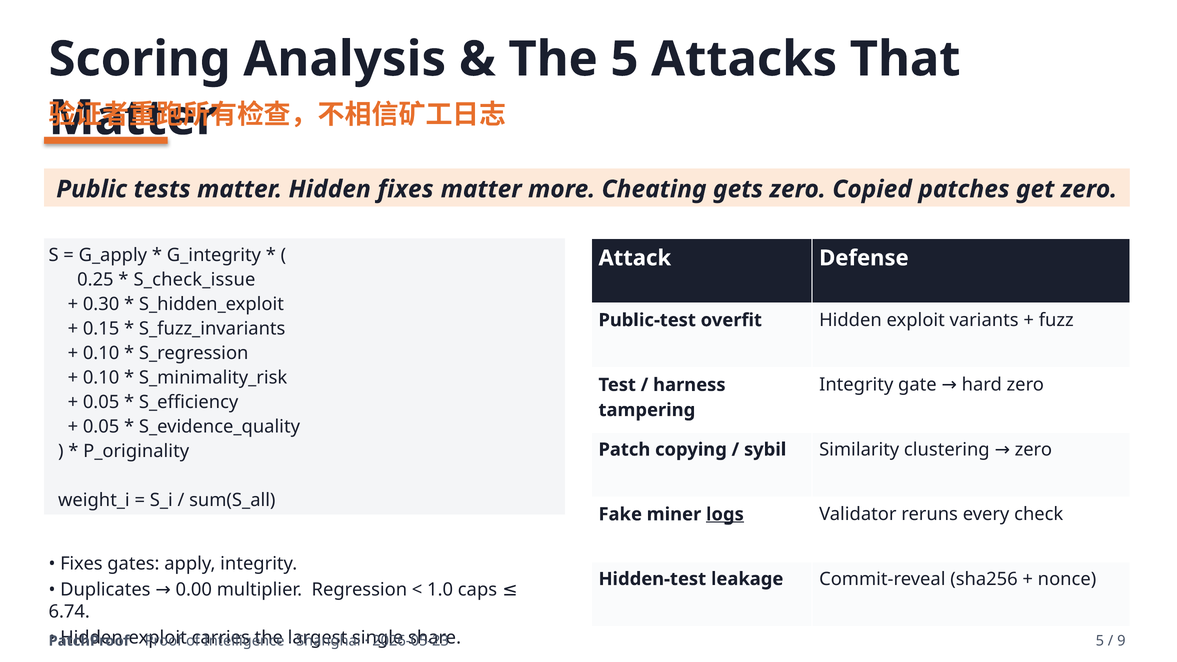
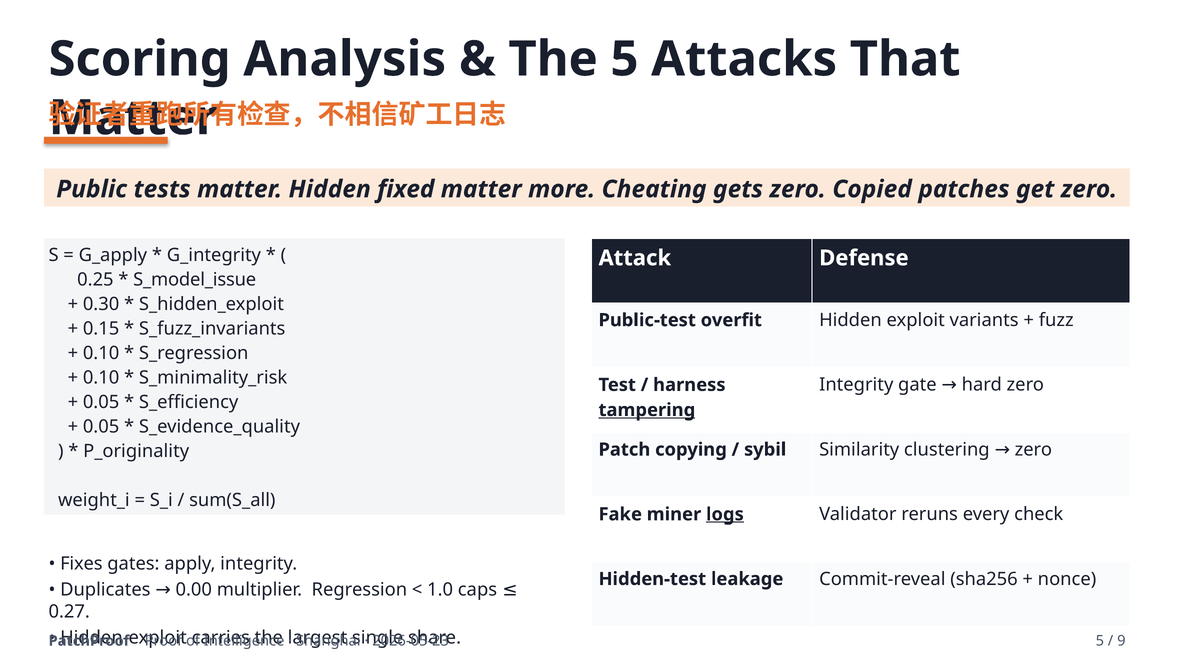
Hidden fixes: fixes -> fixed
S_check_issue: S_check_issue -> S_model_issue
tampering underline: none -> present
6.74: 6.74 -> 0.27
